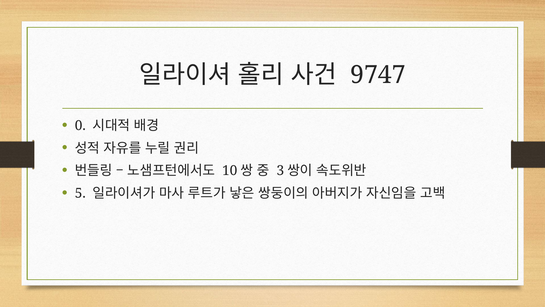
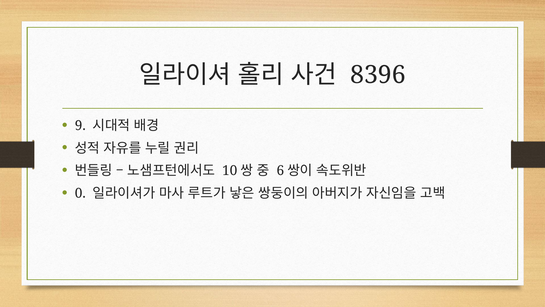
9747: 9747 -> 8396
0: 0 -> 9
3: 3 -> 6
5: 5 -> 0
